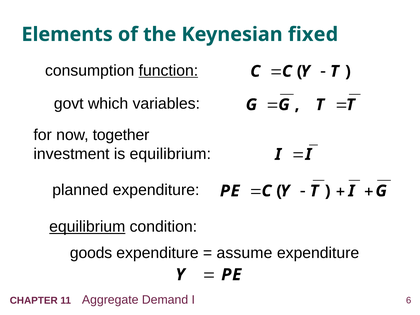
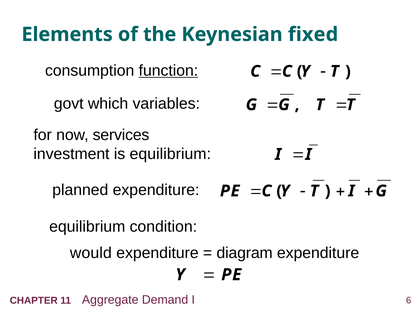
together: together -> services
equilibrium at (87, 227) underline: present -> none
goods: goods -> would
assume: assume -> diagram
